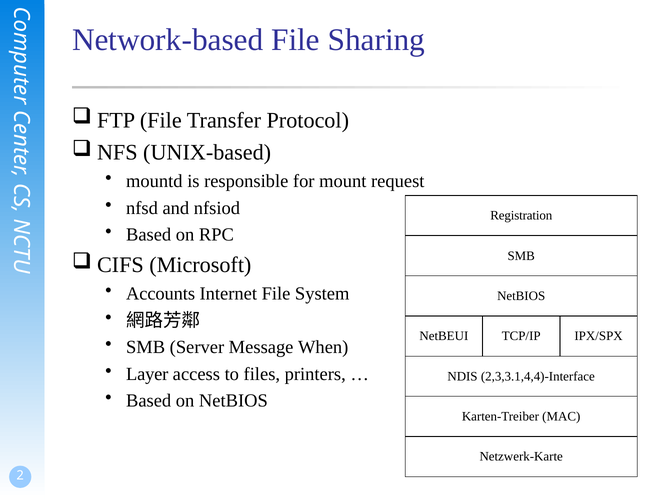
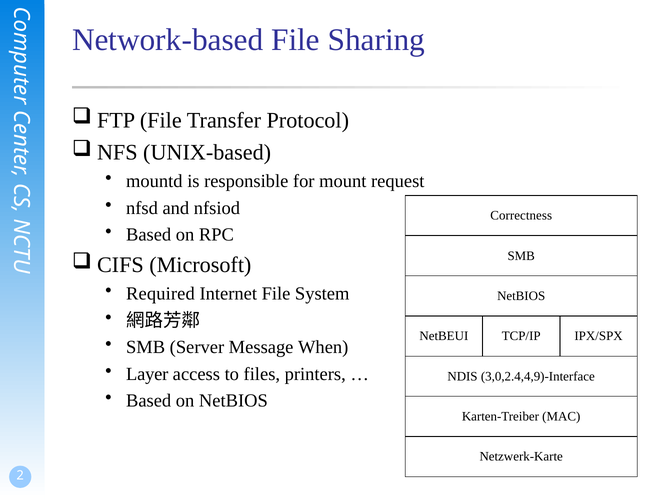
Registration: Registration -> Correctness
Accounts: Accounts -> Required
2,3,3.1,4,4)-Interface: 2,3,3.1,4,4)-Interface -> 3,0,2.4,4,9)-Interface
